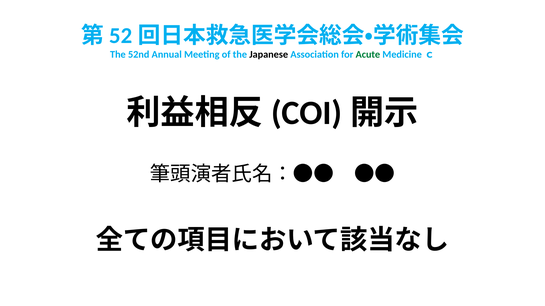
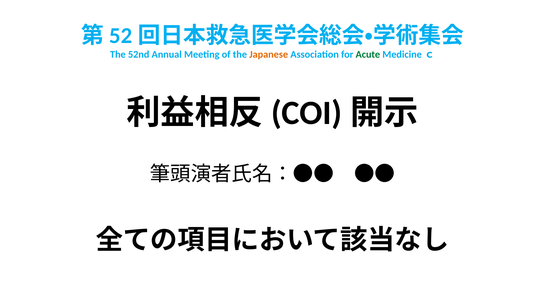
Japanese colour: black -> orange
